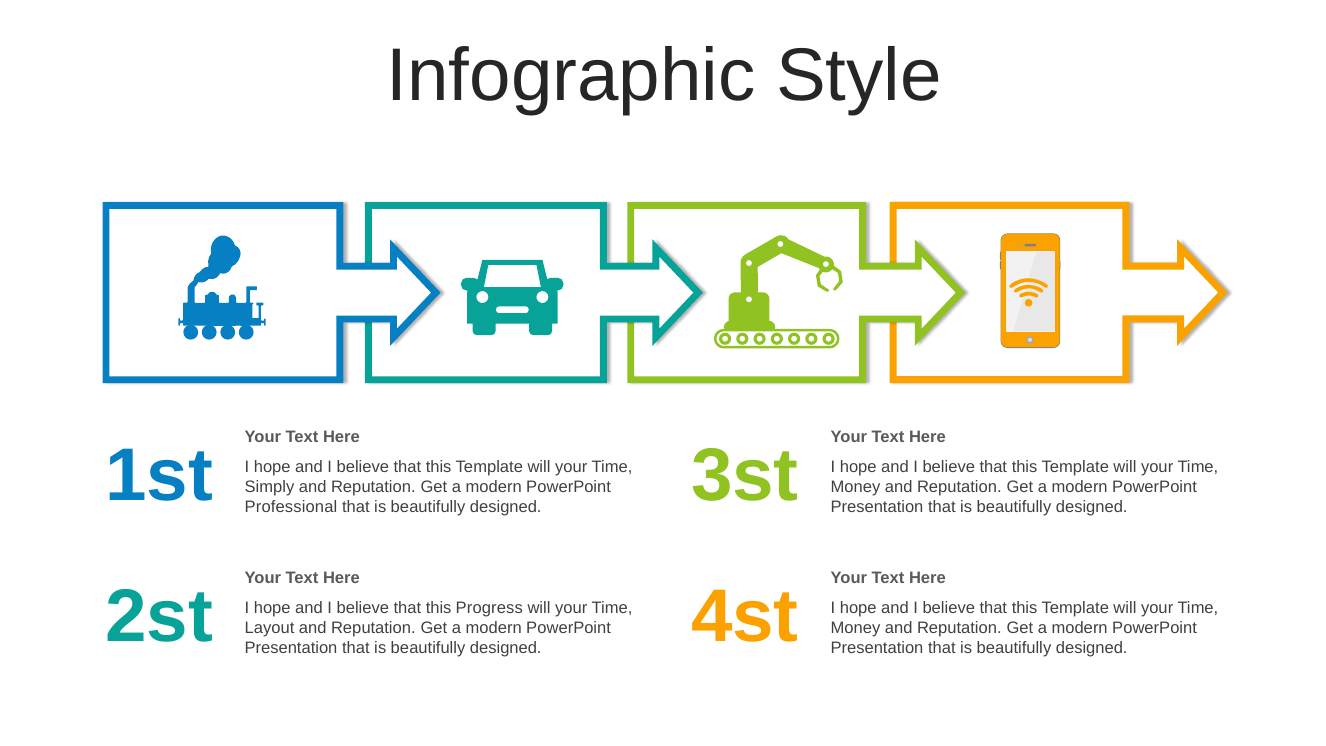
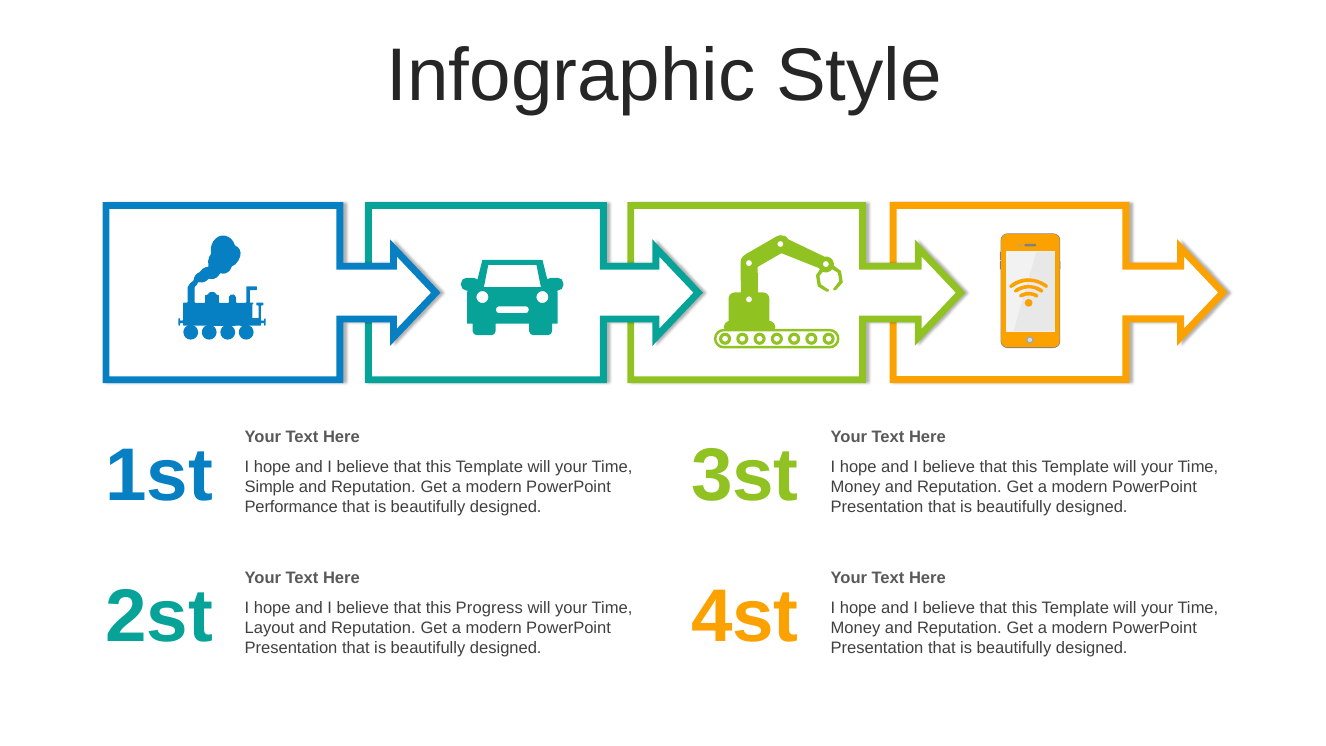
Simply: Simply -> Simple
Professional: Professional -> Performance
